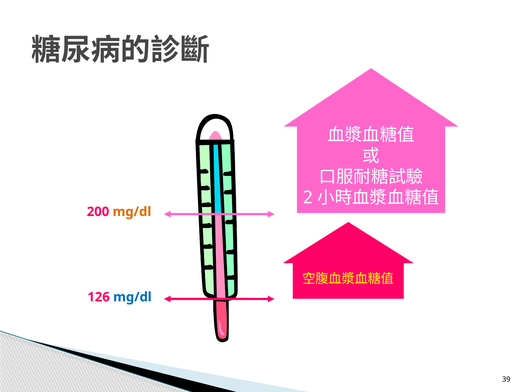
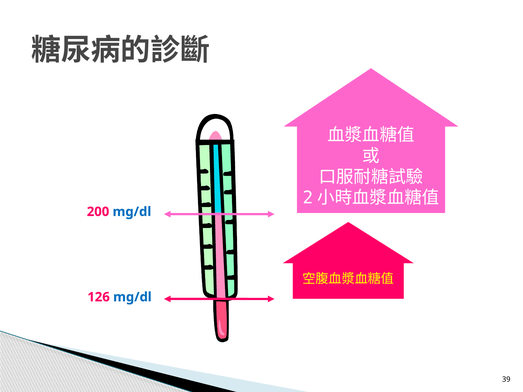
mg/dl at (132, 212) colour: orange -> blue
